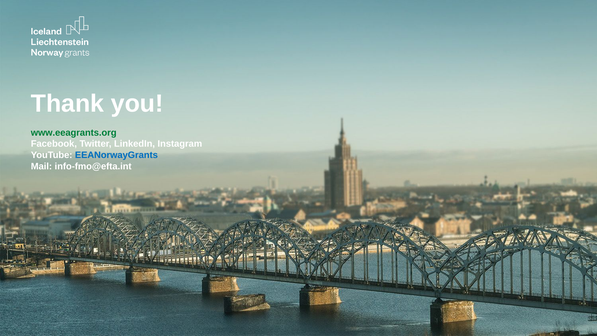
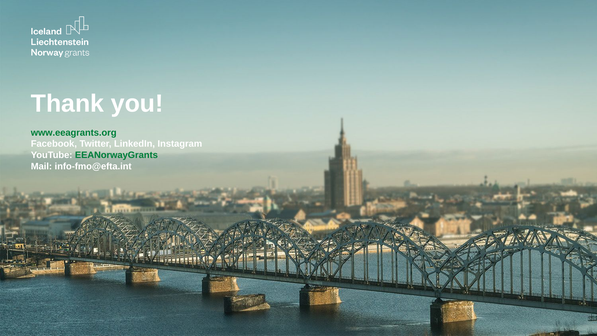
EEANorwayGrants colour: blue -> green
